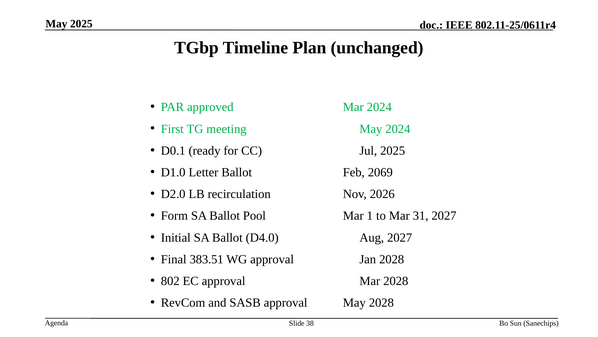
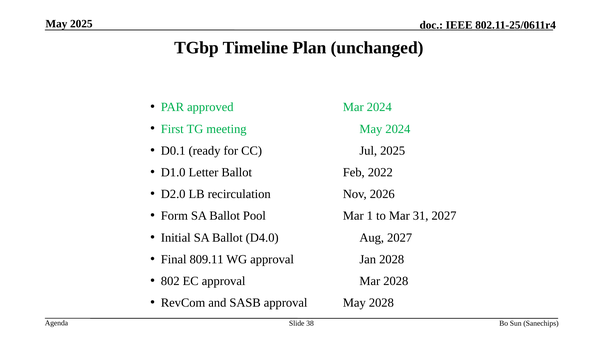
2069: 2069 -> 2022
383.51: 383.51 -> 809.11
